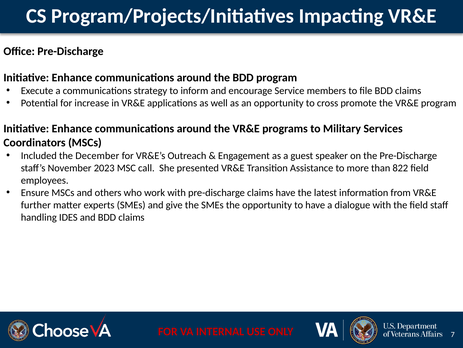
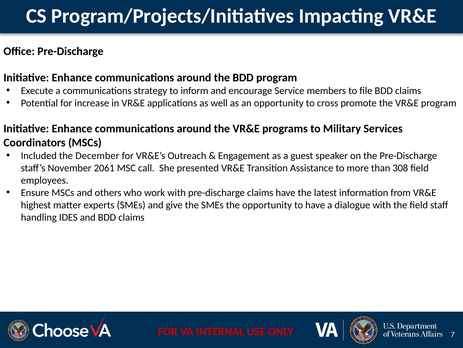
2023: 2023 -> 2061
822: 822 -> 308
further: further -> highest
